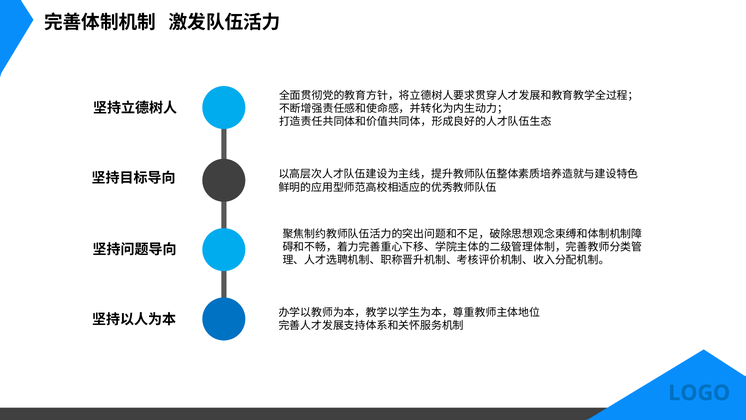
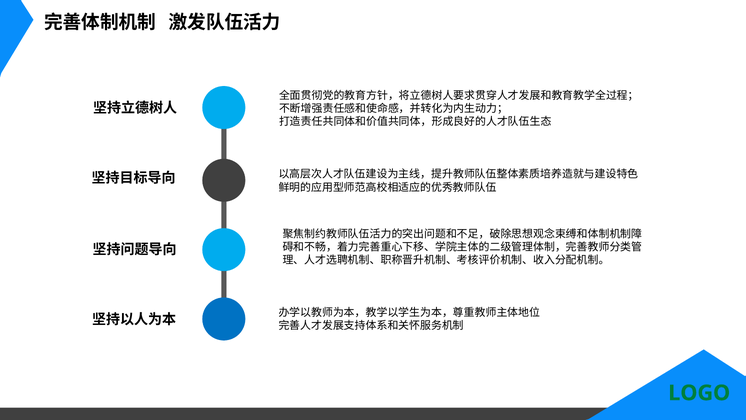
LOGO colour: blue -> green
